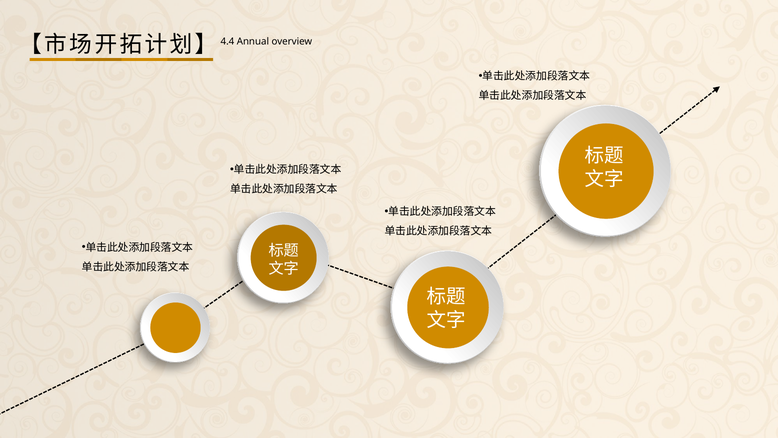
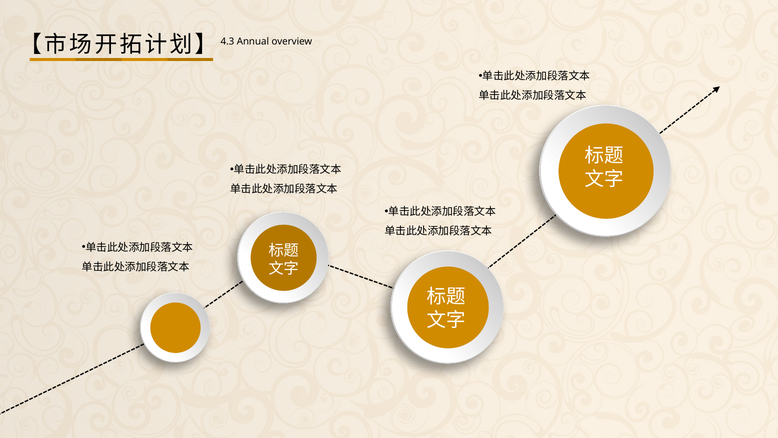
4.4: 4.4 -> 4.3
